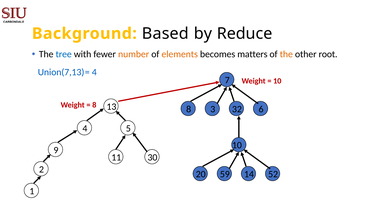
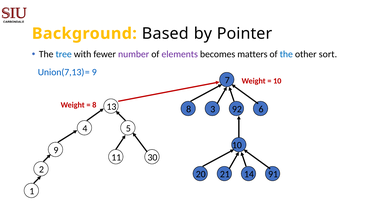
Reduce: Reduce -> Pointer
number colour: orange -> purple
elements colour: orange -> purple
the at (286, 54) colour: orange -> blue
root: root -> sort
4 at (94, 72): 4 -> 9
32: 32 -> 92
59: 59 -> 21
52: 52 -> 91
